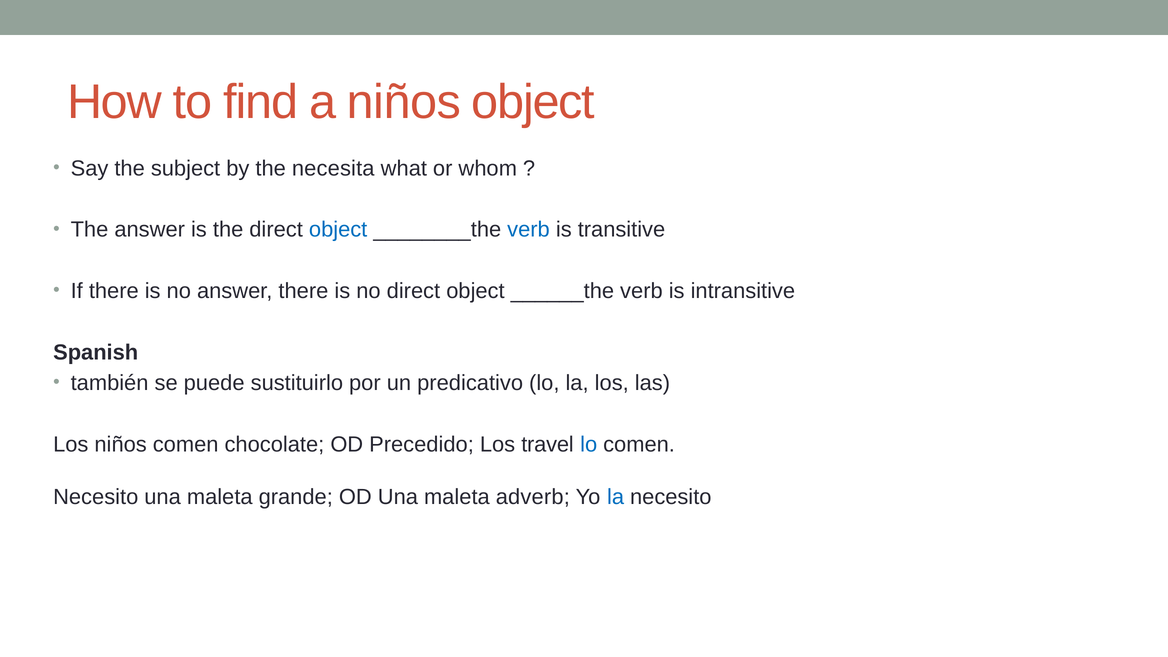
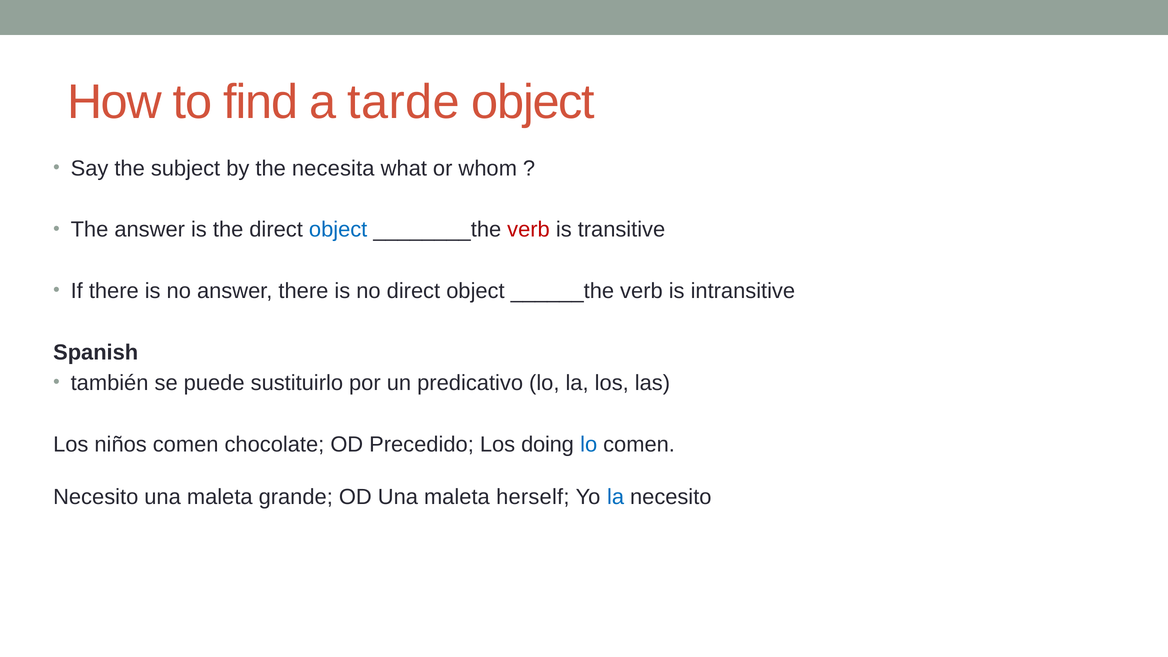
a niños: niños -> tarde
verb at (529, 230) colour: blue -> red
travel: travel -> doing
adverb: adverb -> herself
